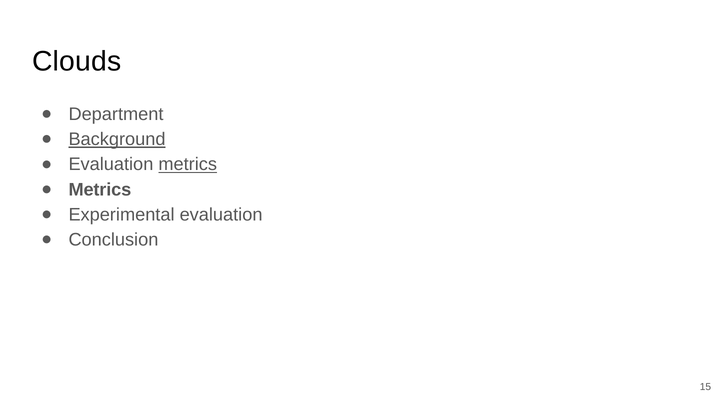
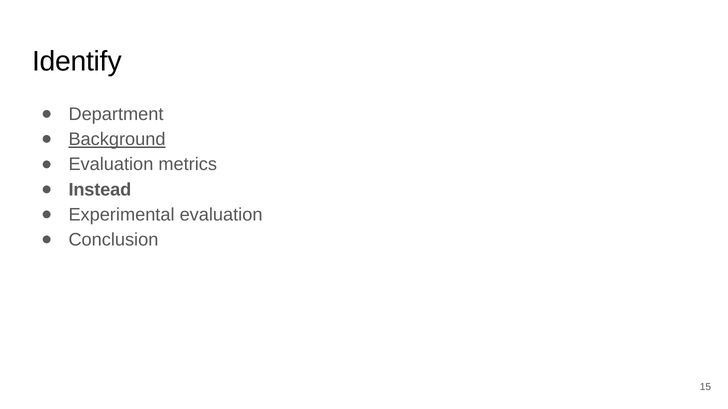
Clouds: Clouds -> Identify
metrics at (188, 165) underline: present -> none
Metrics at (100, 190): Metrics -> Instead
